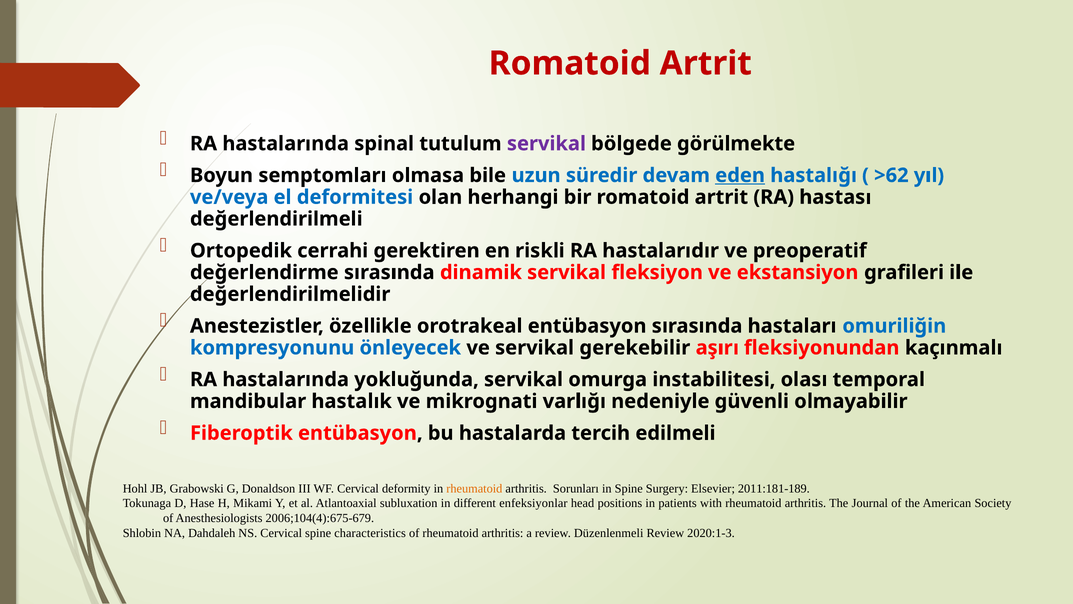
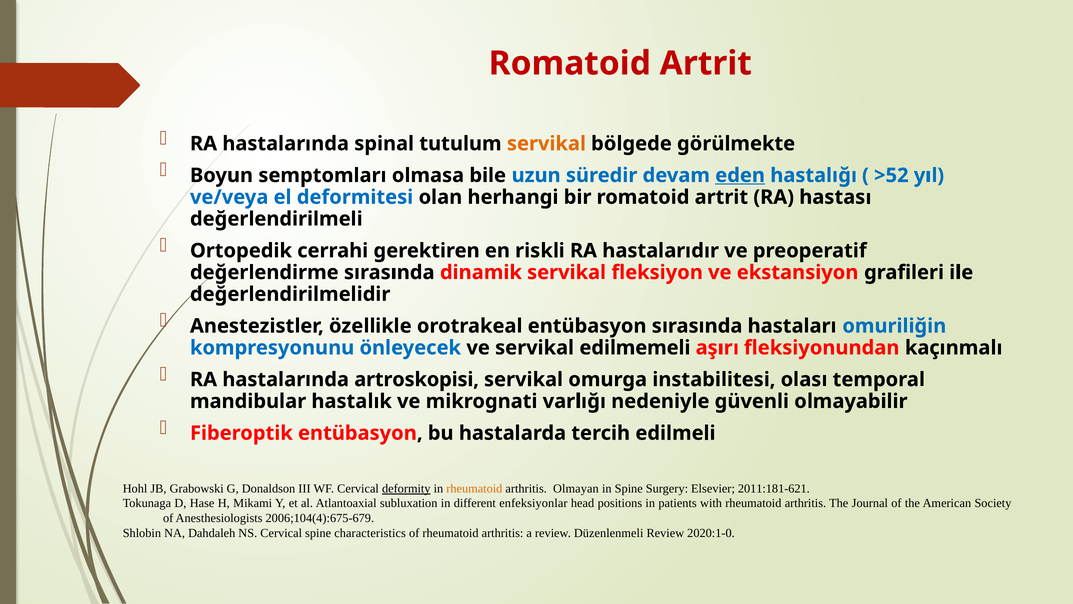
servikal at (546, 144) colour: purple -> orange
>62: >62 -> >52
gerekebilir: gerekebilir -> edilmemeli
yokluğunda: yokluğunda -> artroskopisi
deformity underline: none -> present
Sorunları: Sorunları -> Olmayan
2011:181-189: 2011:181-189 -> 2011:181-621
2020:1-3: 2020:1-3 -> 2020:1-0
